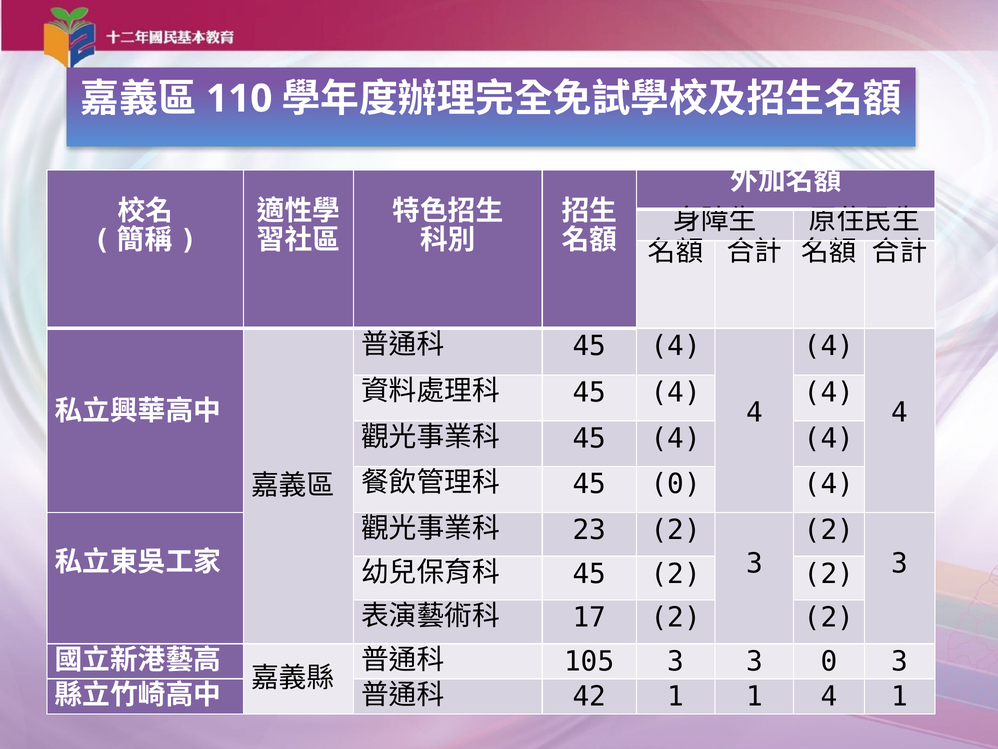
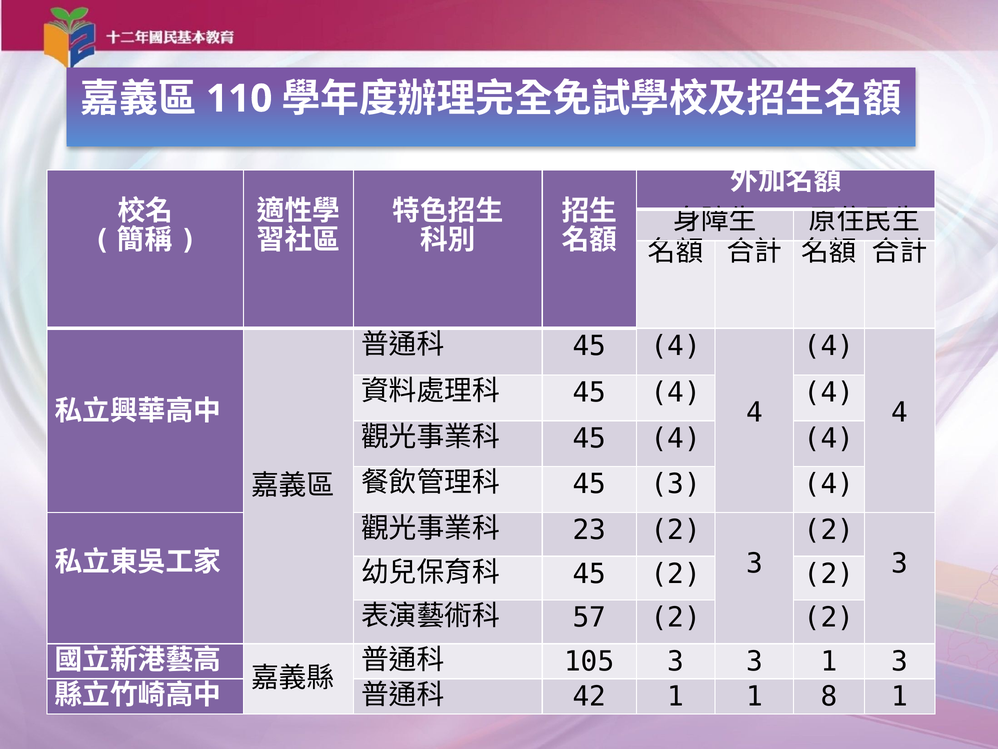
45 0: 0 -> 3
17: 17 -> 57
3 0: 0 -> 1
1 4: 4 -> 8
